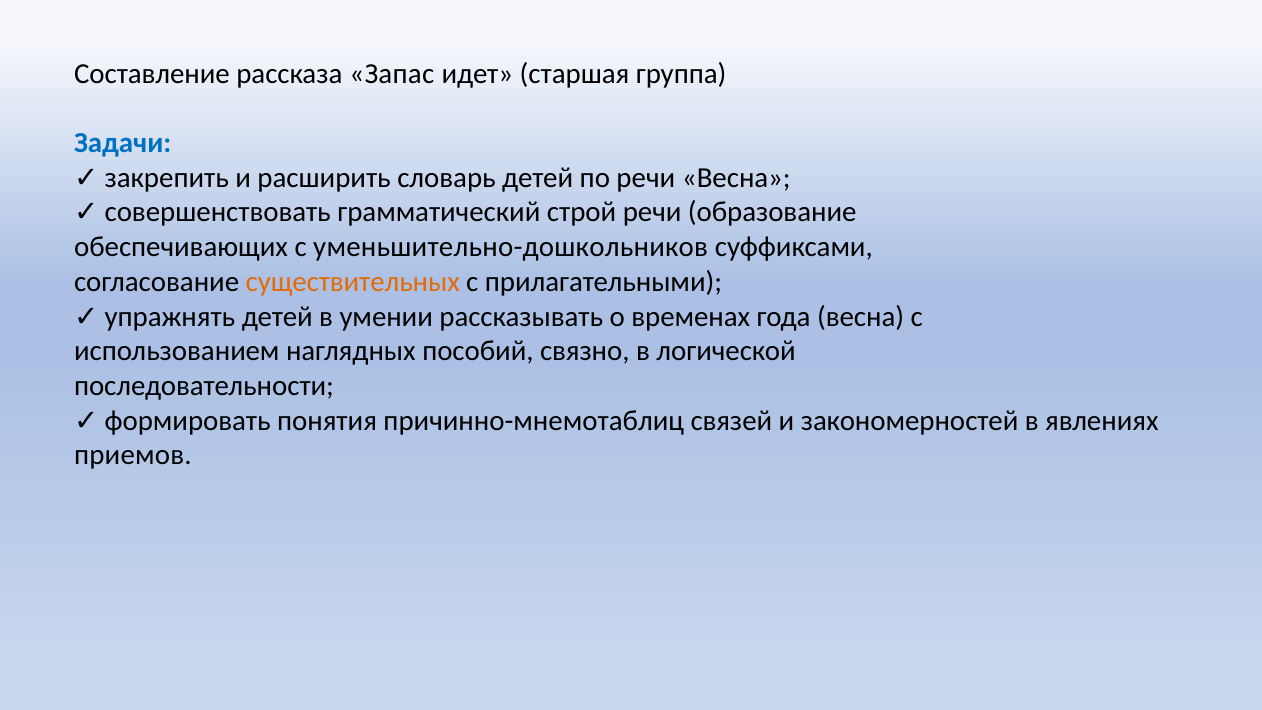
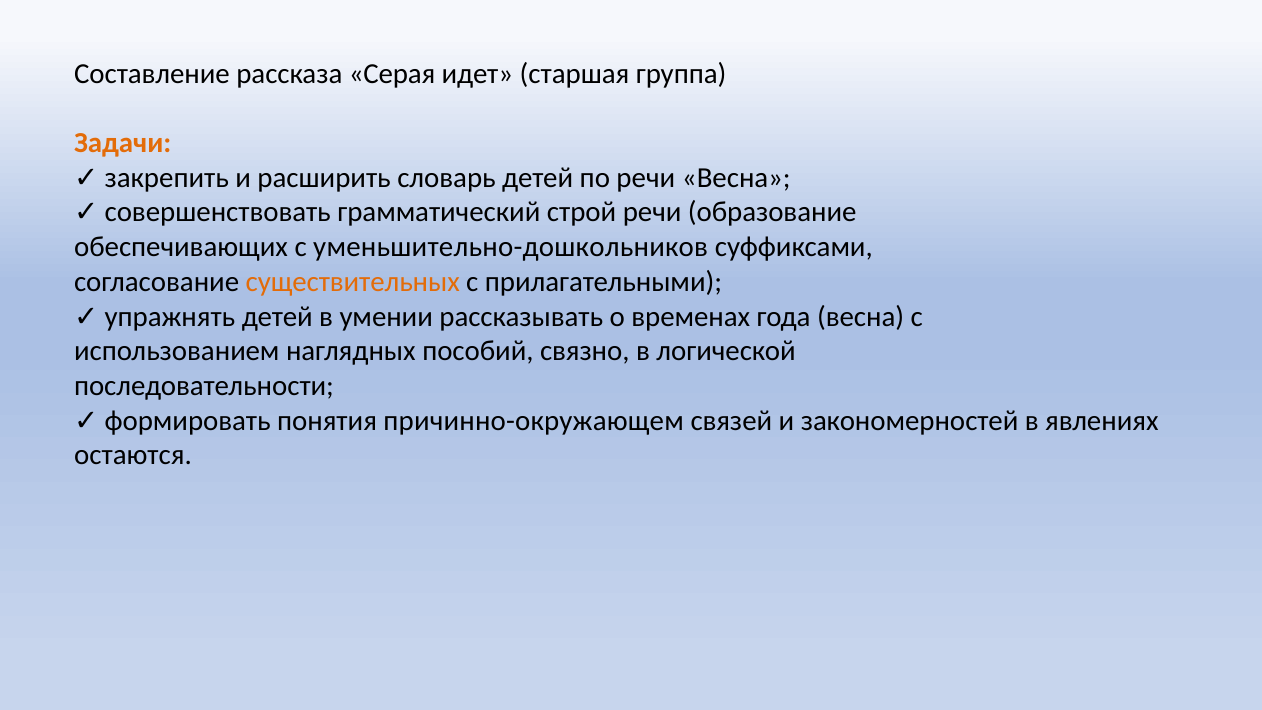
Запас: Запас -> Серая
Задачи colour: blue -> orange
причинно-мнемотаблиц: причинно-мнемотаблиц -> причинно-окружающем
приемов: приемов -> остаются
